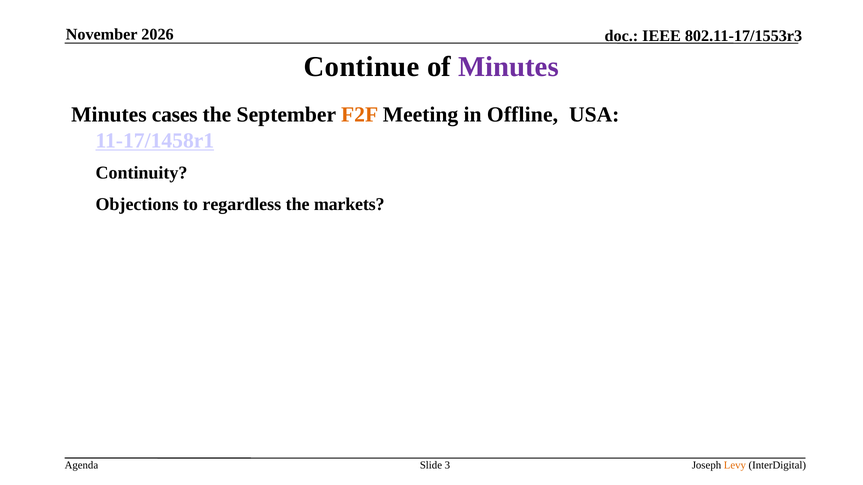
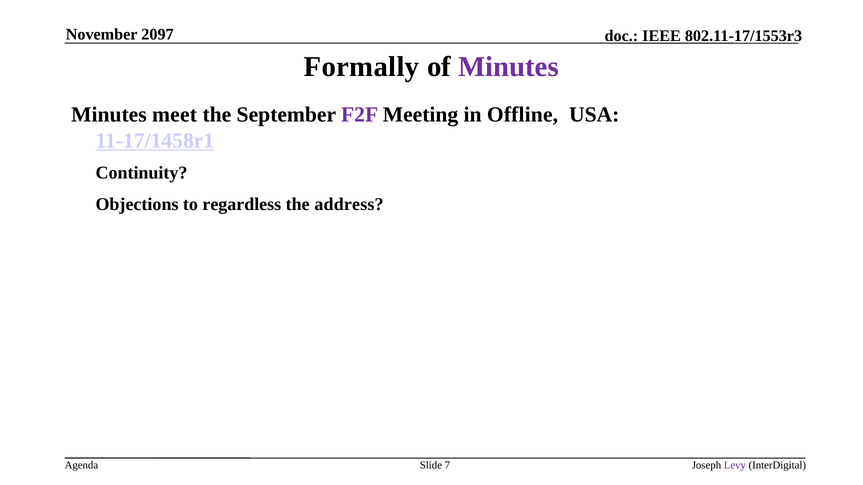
2026: 2026 -> 2097
Continue: Continue -> Formally
cases: cases -> meet
F2F colour: orange -> purple
markets: markets -> address
3: 3 -> 7
Levy colour: orange -> purple
